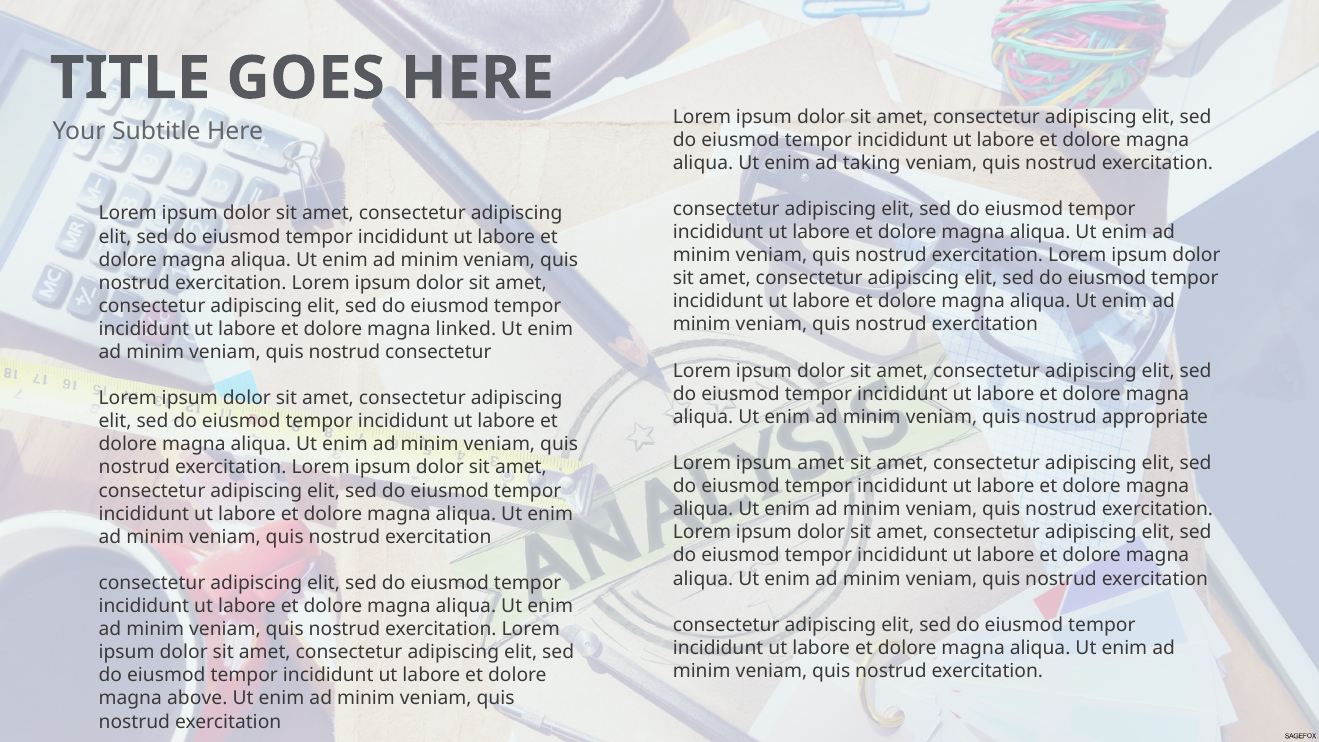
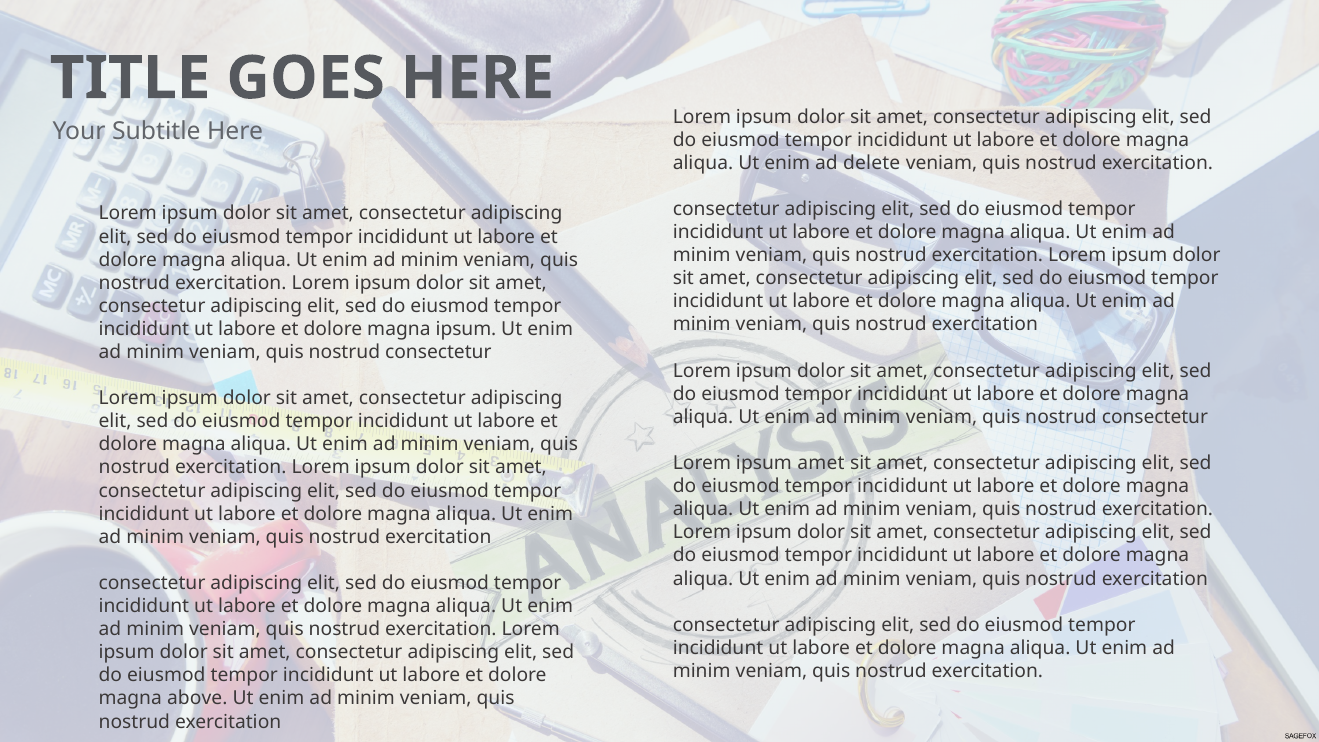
taking: taking -> delete
magna linked: linked -> ipsum
appropriate at (1155, 417): appropriate -> consectetur
